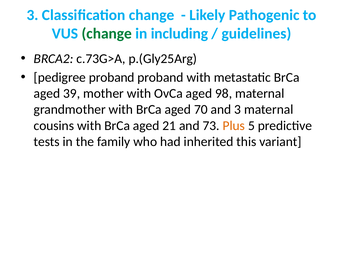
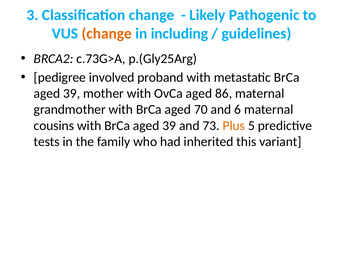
change at (107, 34) colour: green -> orange
pedigree proband: proband -> involved
98: 98 -> 86
and 3: 3 -> 6
with BrCa aged 21: 21 -> 39
